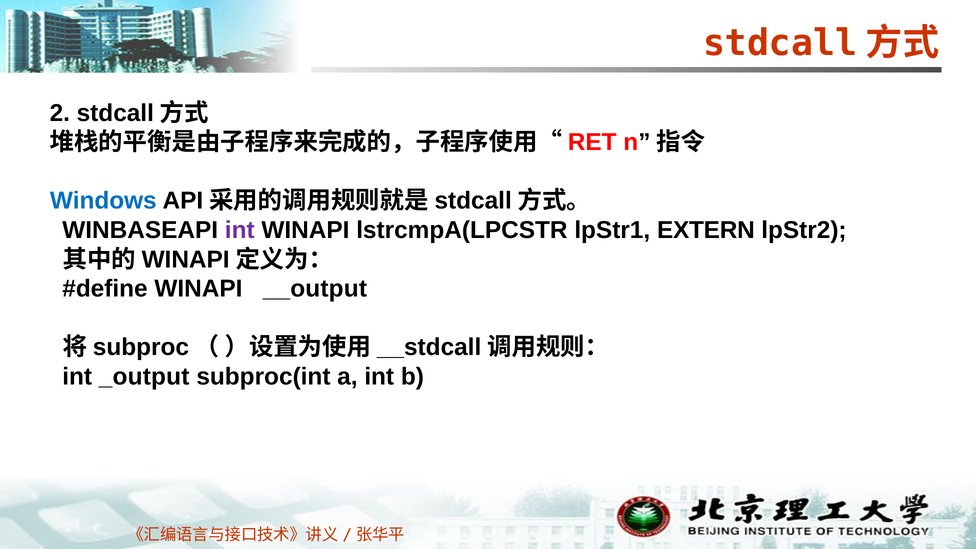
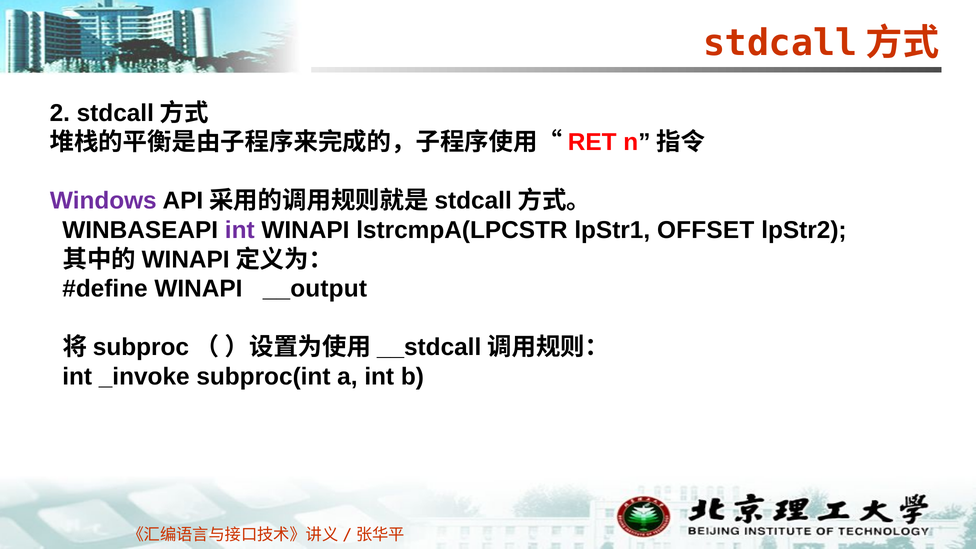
Windows colour: blue -> purple
EXTERN: EXTERN -> OFFSET
_output: _output -> _invoke
